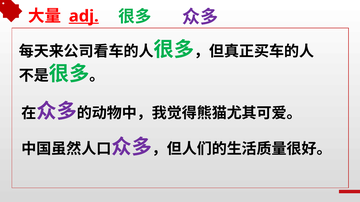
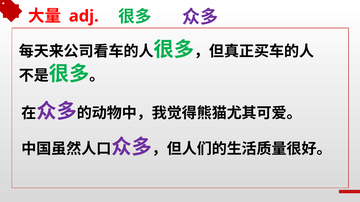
adj underline: present -> none
